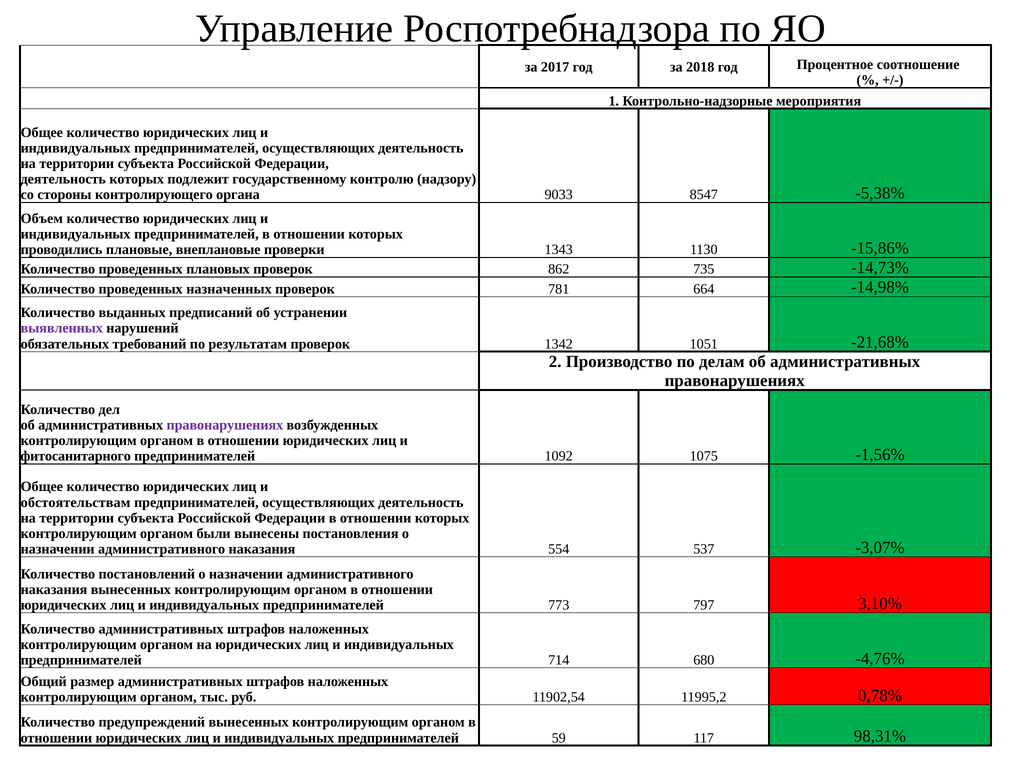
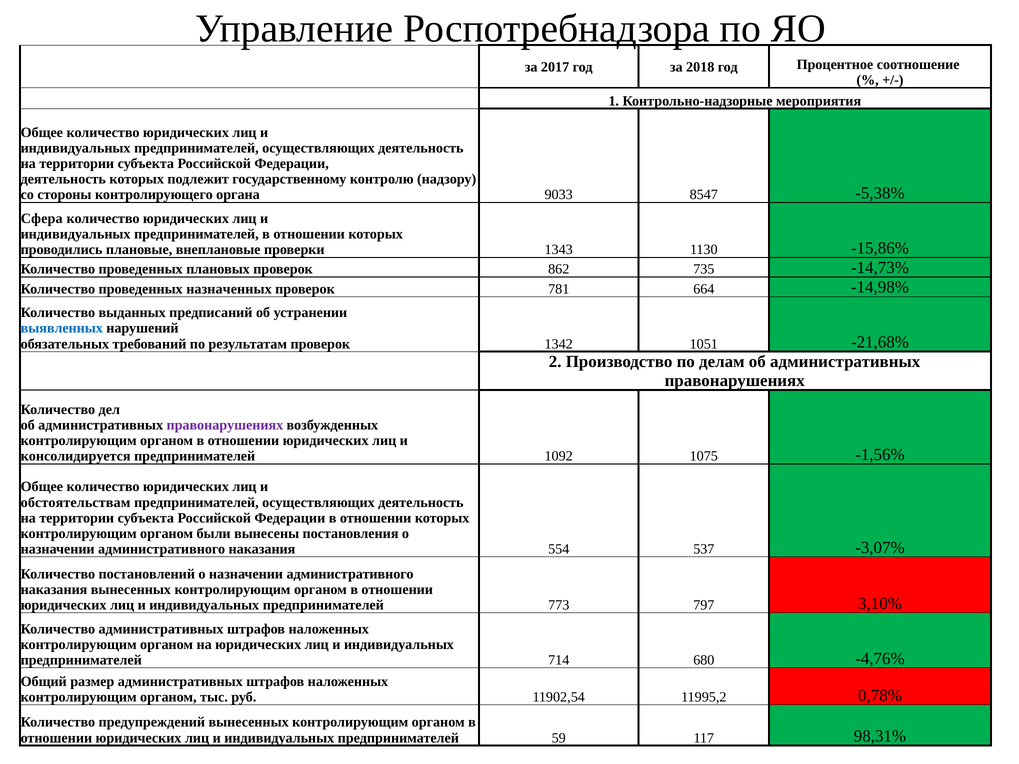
Объем: Объем -> Сфера
выявленных colour: purple -> blue
фитосанитарного: фитосанитарного -> консолидируется
